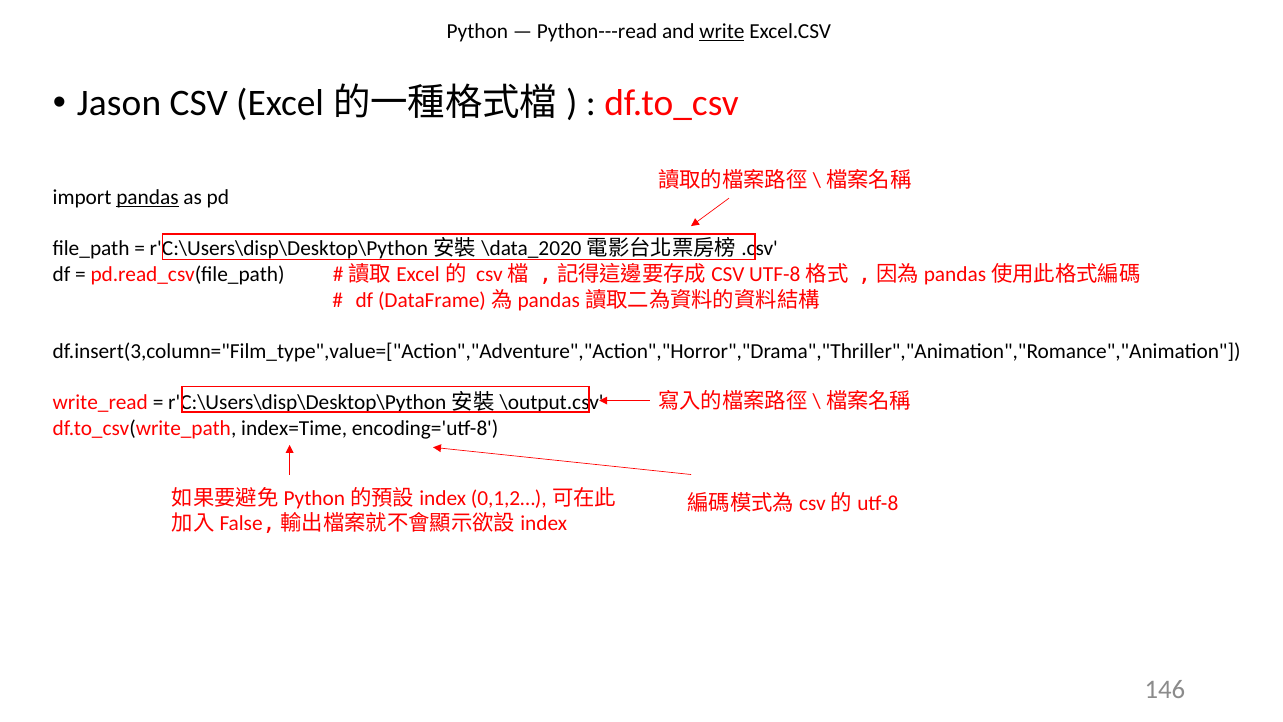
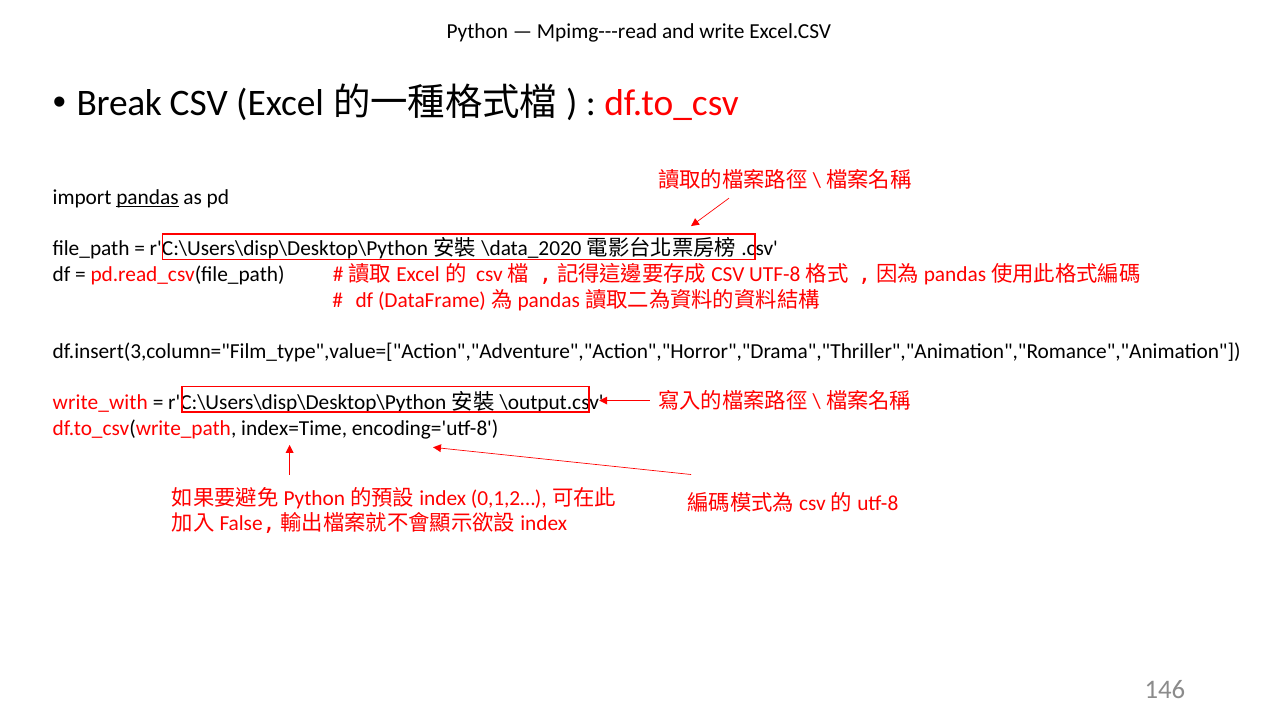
Python---read: Python---read -> Mpimg---read
write underline: present -> none
Jason: Jason -> Break
write_read: write_read -> write_with
